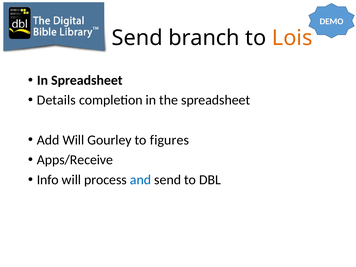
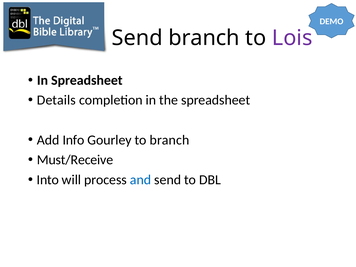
Lois colour: orange -> purple
Add Will: Will -> Info
to figures: figures -> branch
Apps/Receive: Apps/Receive -> Must/Receive
Info: Info -> Into
